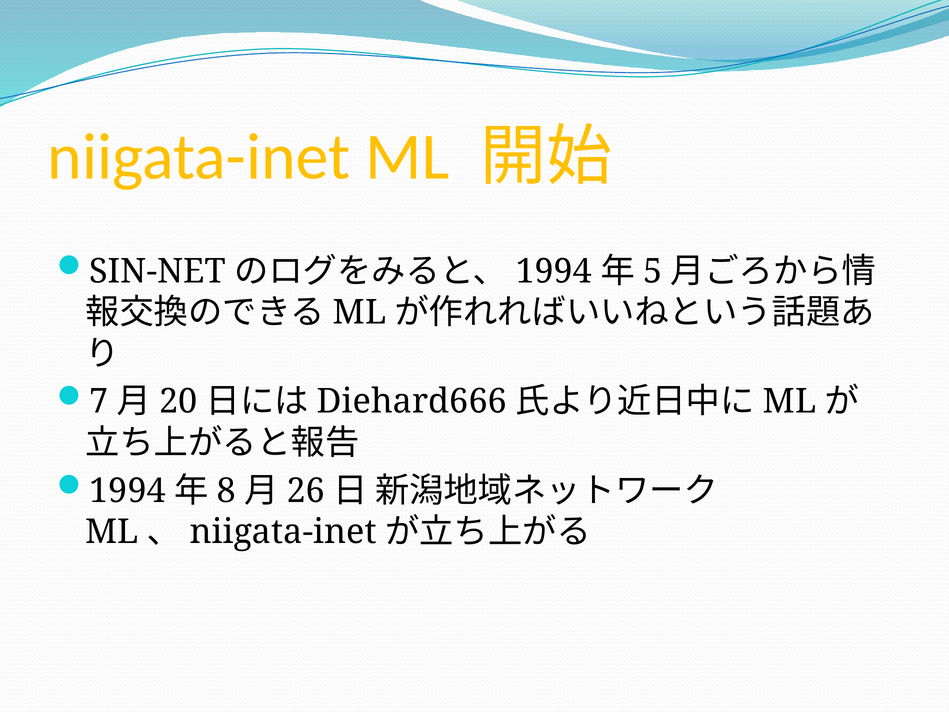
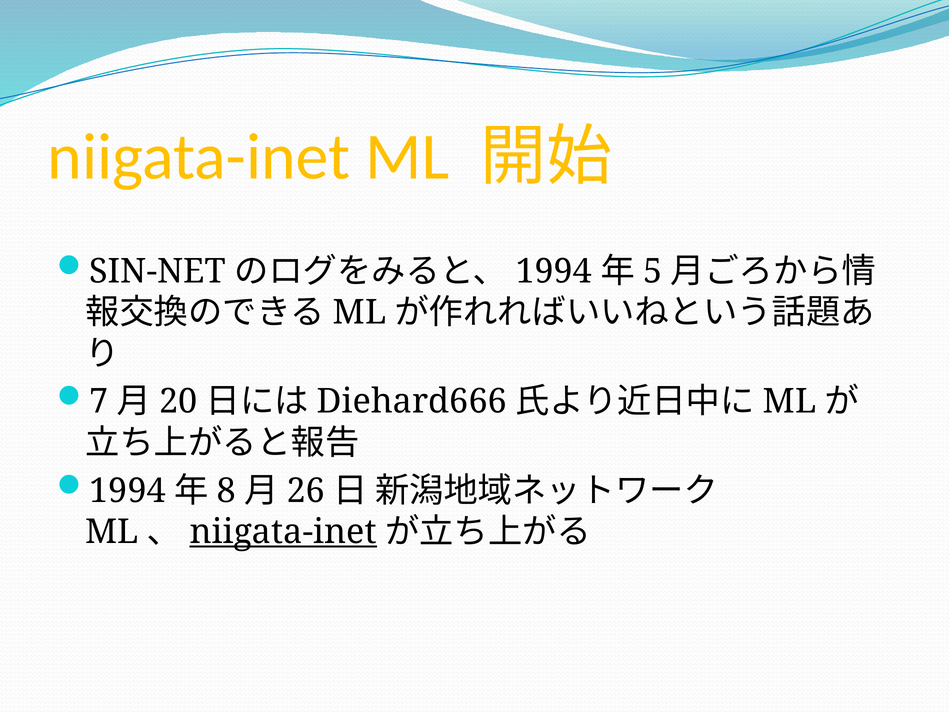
niigata-inet at (283, 532) underline: none -> present
